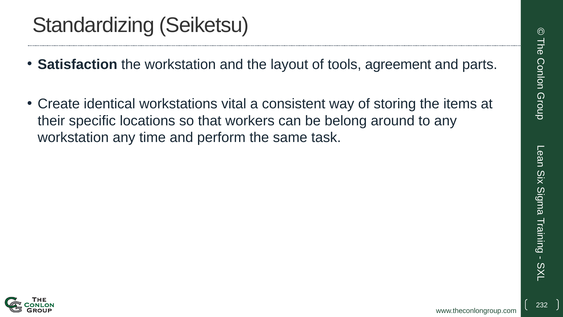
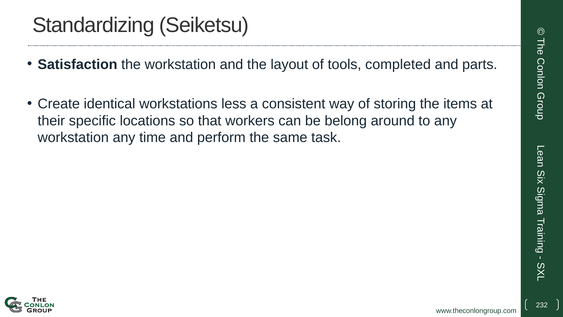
agreement: agreement -> completed
vital: vital -> less
